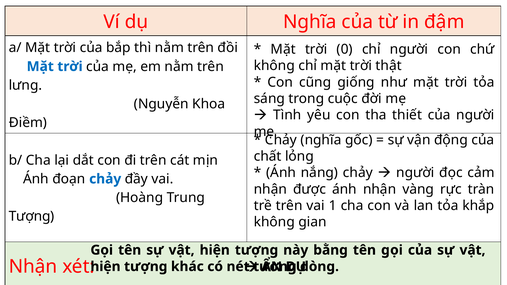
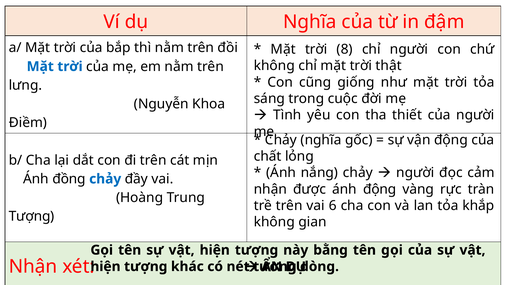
0: 0 -> 8
đoạn: đoạn -> đồng
ánh nhận: nhận -> động
1: 1 -> 6
